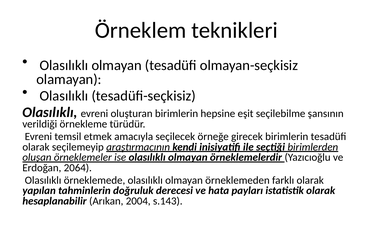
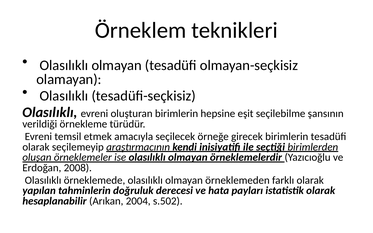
2064: 2064 -> 2008
s.143: s.143 -> s.502
